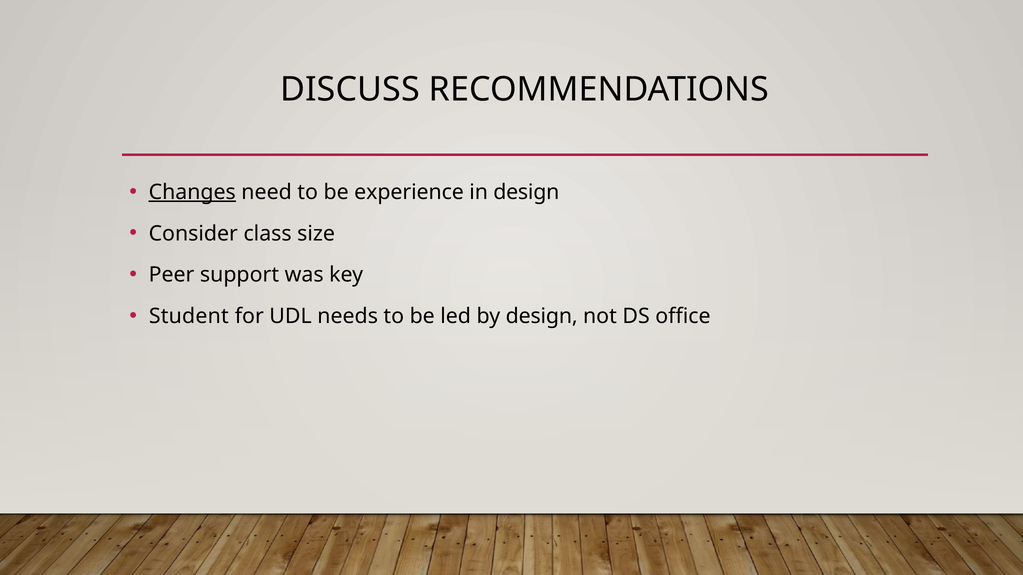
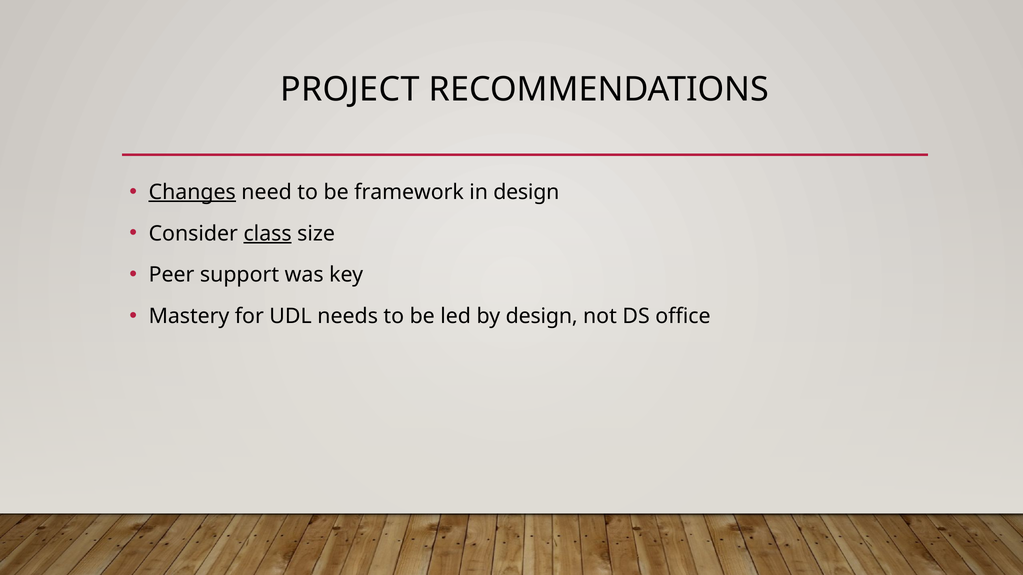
DISCUSS: DISCUSS -> PROJECT
experience: experience -> framework
class underline: none -> present
Student: Student -> Mastery
